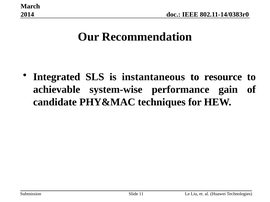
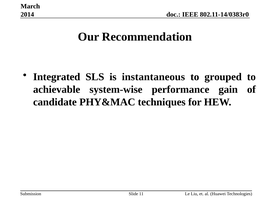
resource: resource -> grouped
